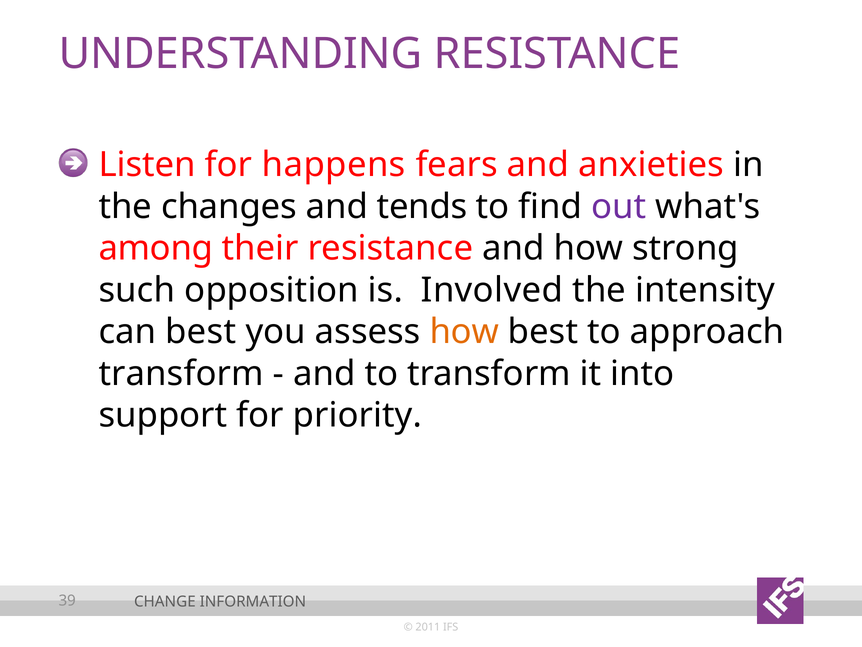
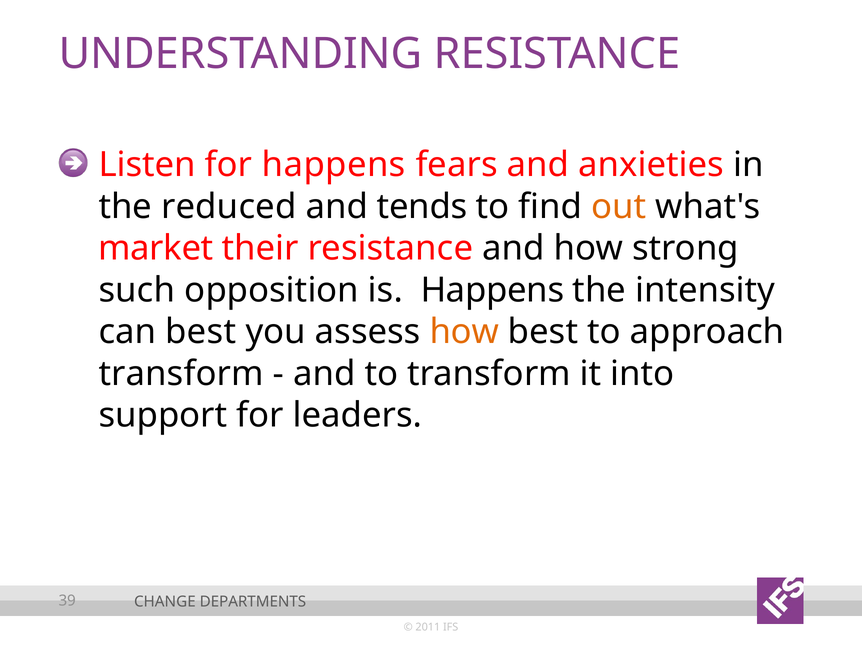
changes: changes -> reduced
out colour: purple -> orange
among: among -> market
is Involved: Involved -> Happens
priority: priority -> leaders
INFORMATION: INFORMATION -> DEPARTMENTS
